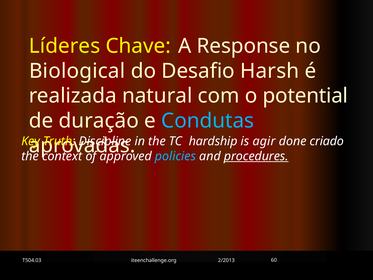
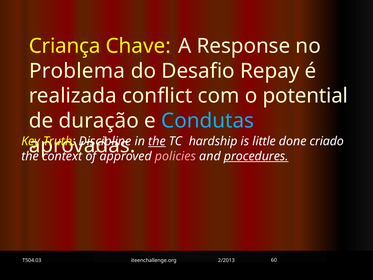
Líderes: Líderes -> Criança
Biological: Biological -> Problema
Harsh: Harsh -> Repay
natural: natural -> conflict
the at (157, 141) underline: none -> present
agir: agir -> little
policies colour: light blue -> pink
